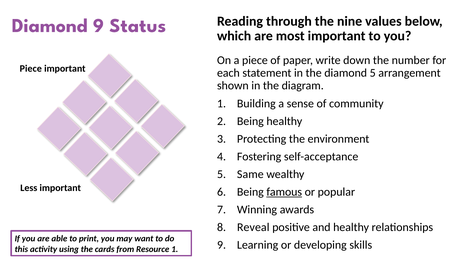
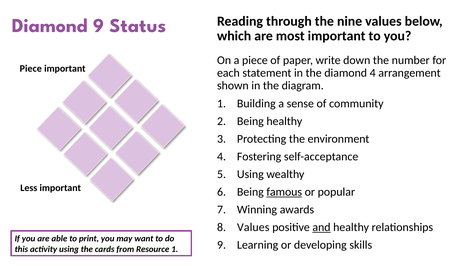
diamond 5: 5 -> 4
Same at (250, 174): Same -> Using
Reveal at (253, 227): Reveal -> Values
and underline: none -> present
